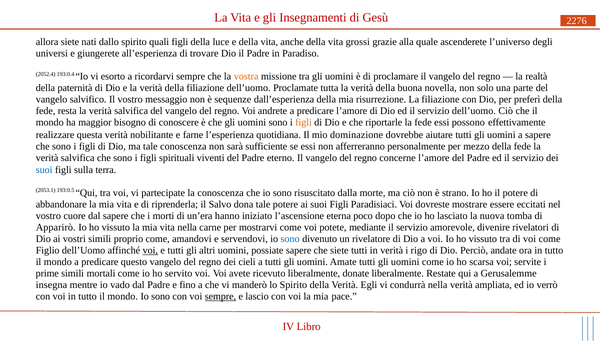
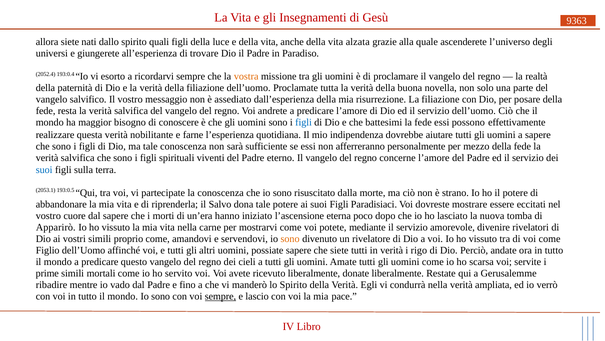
2276: 2276 -> 9363
grossi: grossi -> alzata
sequenze: sequenze -> assediato
preferì: preferì -> posare
figli at (304, 123) colour: orange -> blue
riportarle: riportarle -> battesimi
dominazione: dominazione -> indipendenza
sono at (290, 239) colour: blue -> orange
voi at (150, 250) underline: present -> none
insegna: insegna -> ribadire
